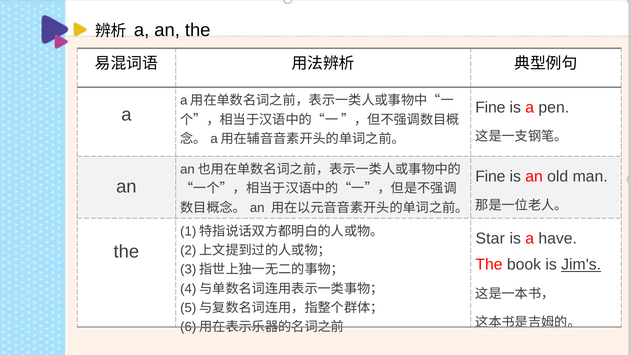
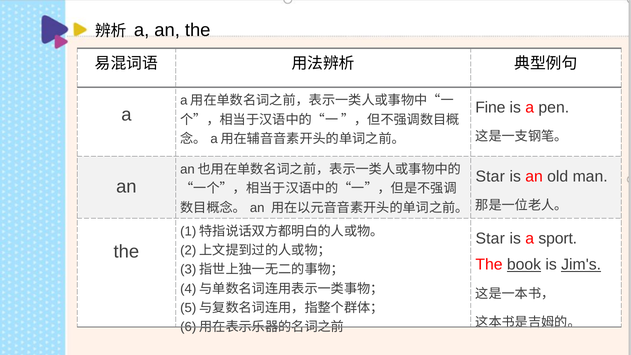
Fine at (490, 176): Fine -> Star
have: have -> sport
book underline: none -> present
